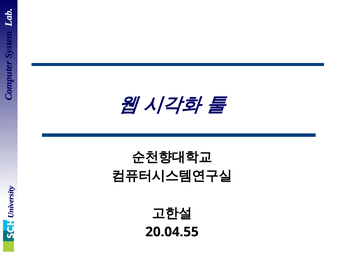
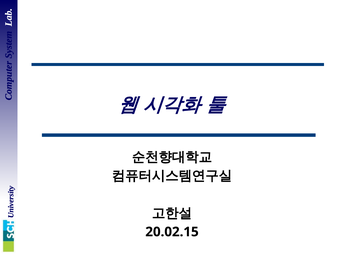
20.04.55: 20.04.55 -> 20.02.15
